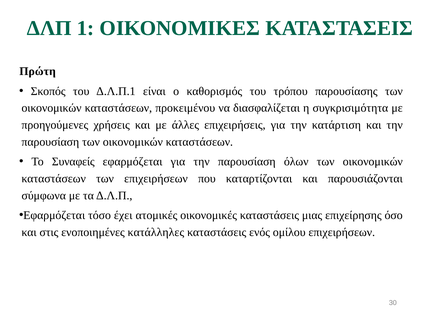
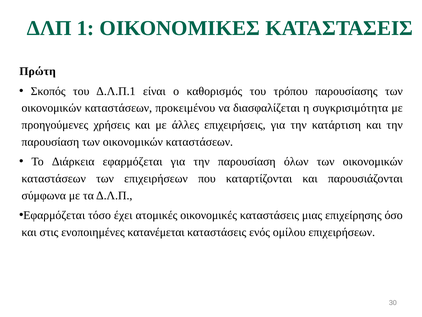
Συναφείς: Συναφείς -> Διάρκεια
κατάλληλες: κατάλληλες -> κατανέμεται
